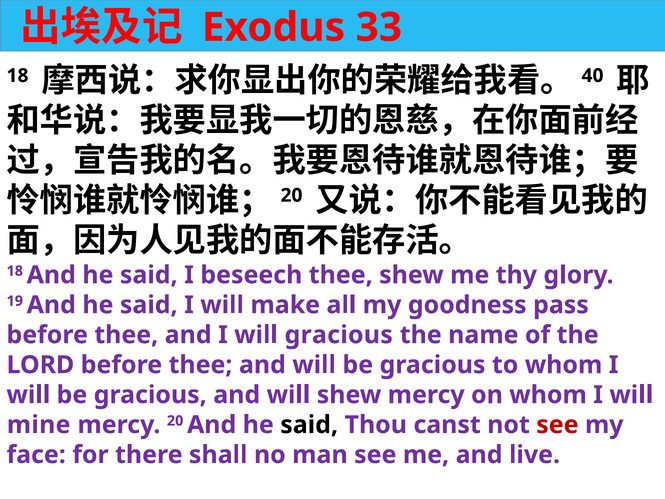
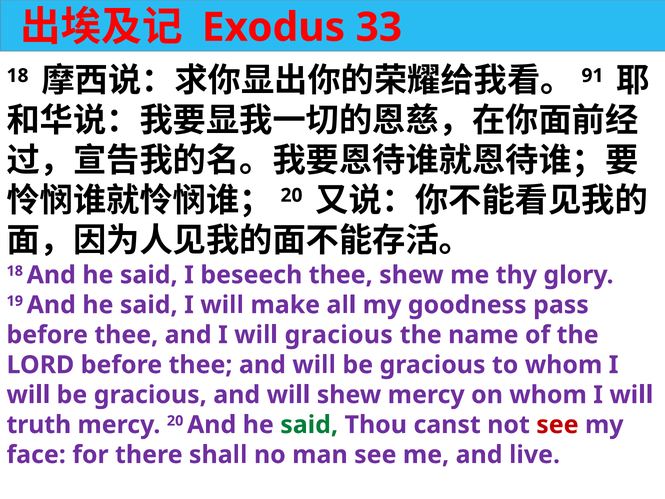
40: 40 -> 91
mine: mine -> truth
said at (309, 425) colour: black -> green
